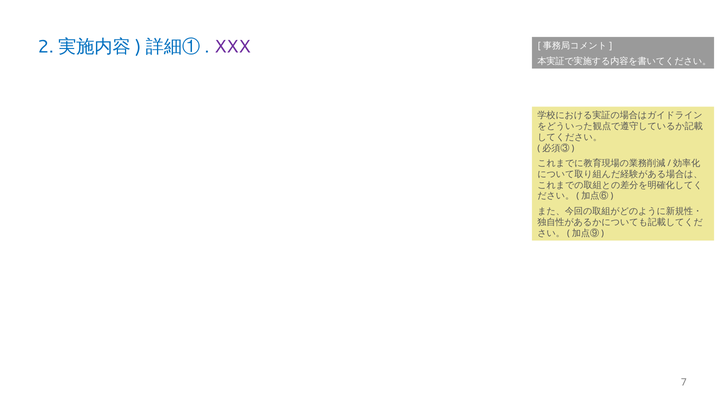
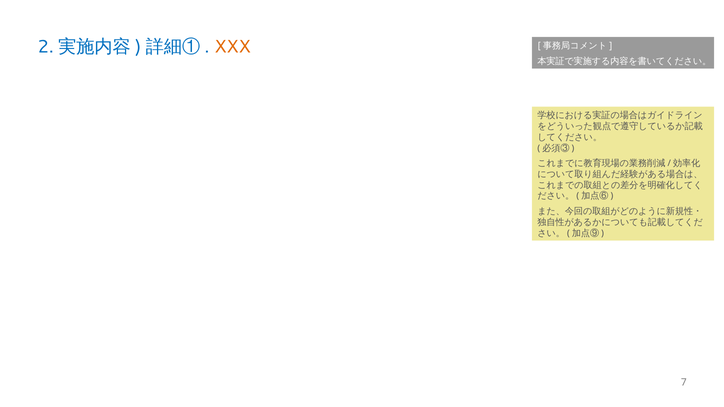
XXX colour: purple -> orange
